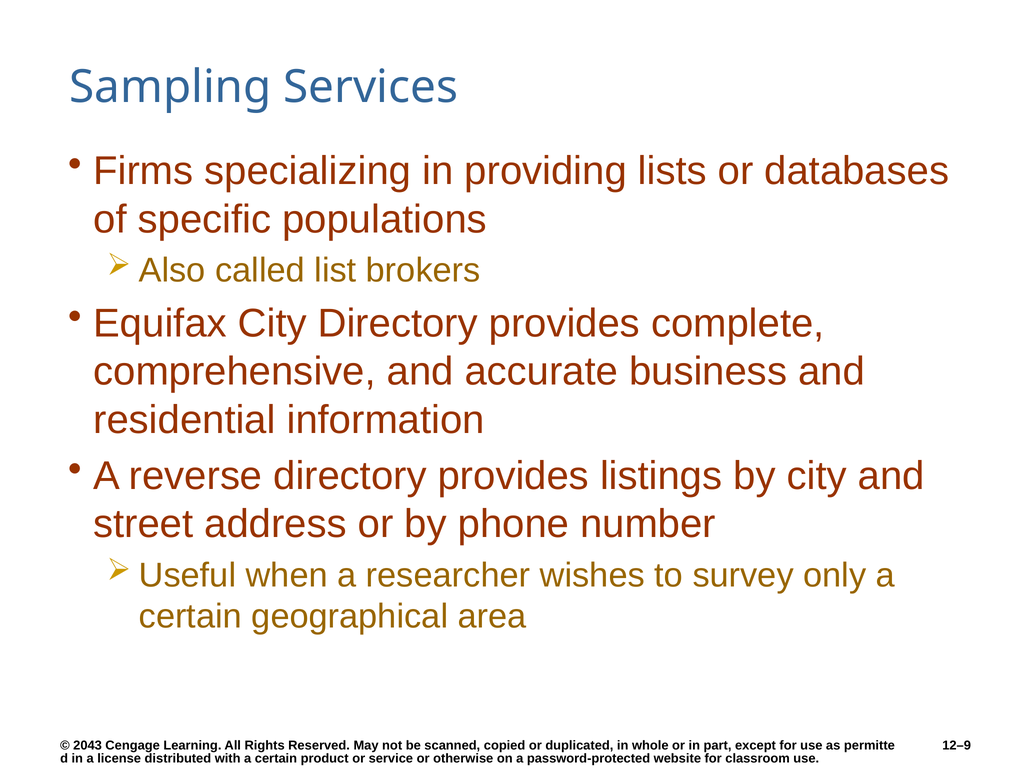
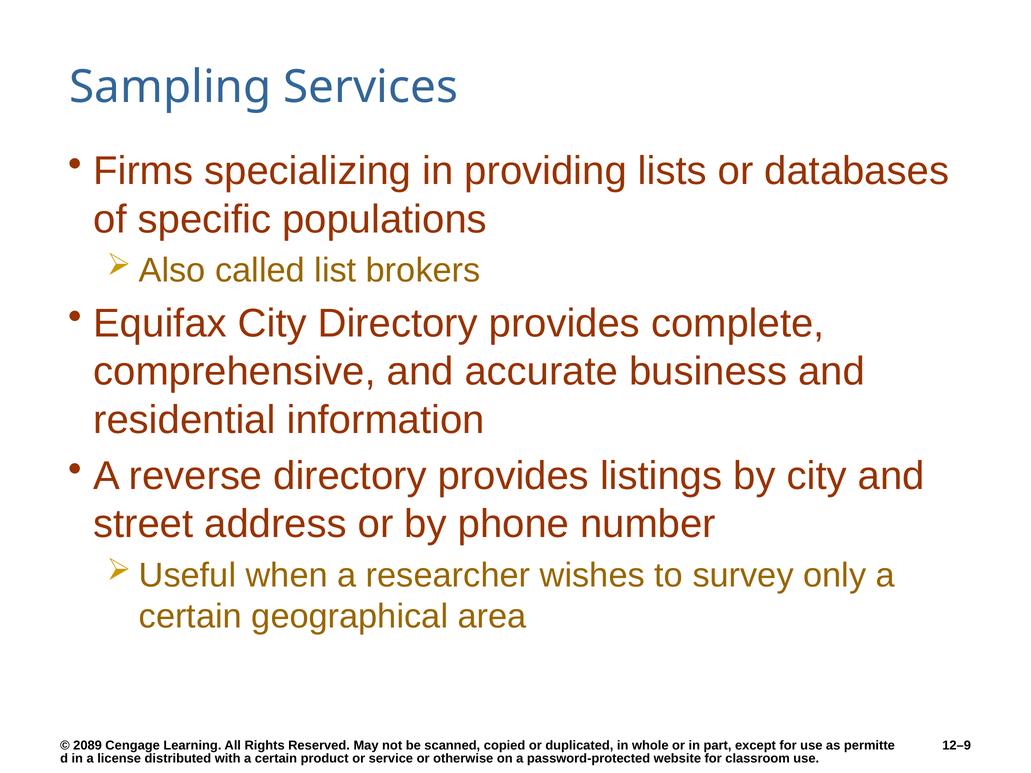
2043: 2043 -> 2089
